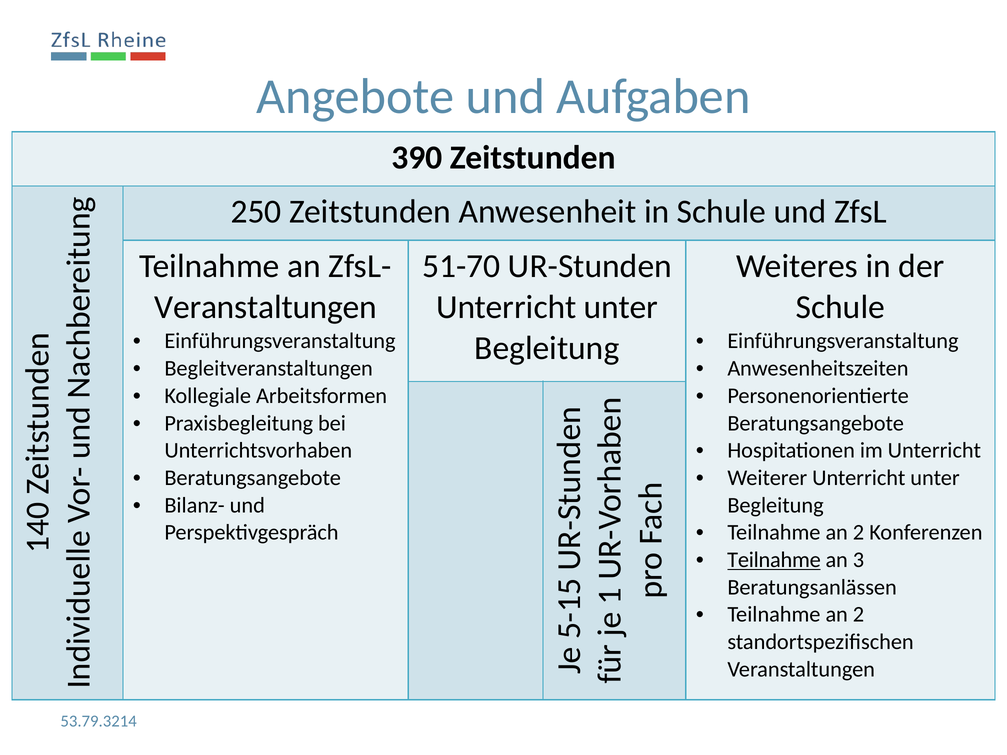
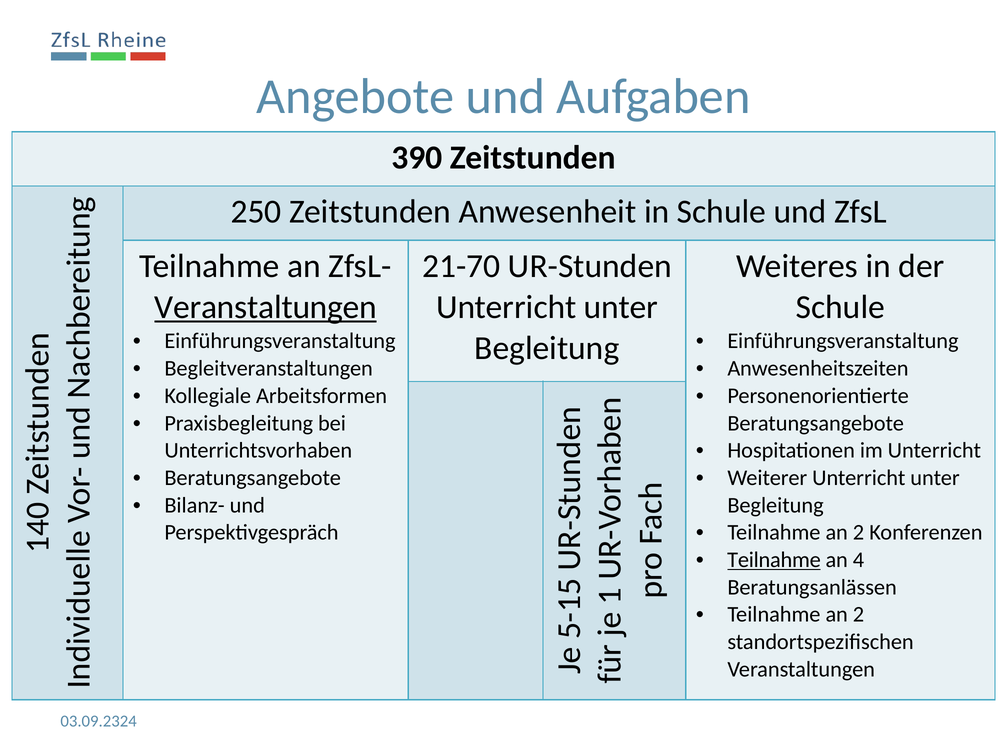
51-70: 51-70 -> 21-70
Veranstaltungen at (266, 307) underline: none -> present
an 3: 3 -> 4
53.79.3214: 53.79.3214 -> 03.09.2324
